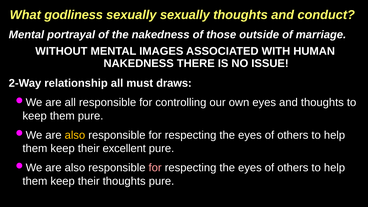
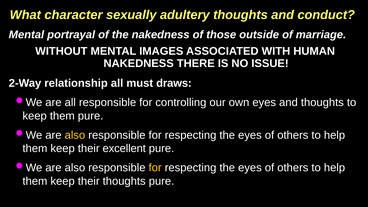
godliness: godliness -> character
sexually sexually: sexually -> adultery
for at (155, 168) colour: pink -> yellow
